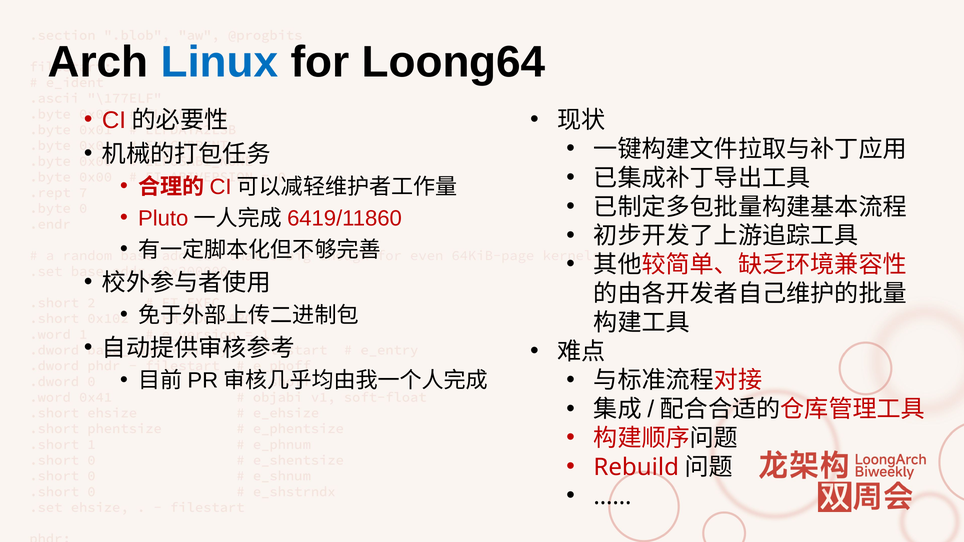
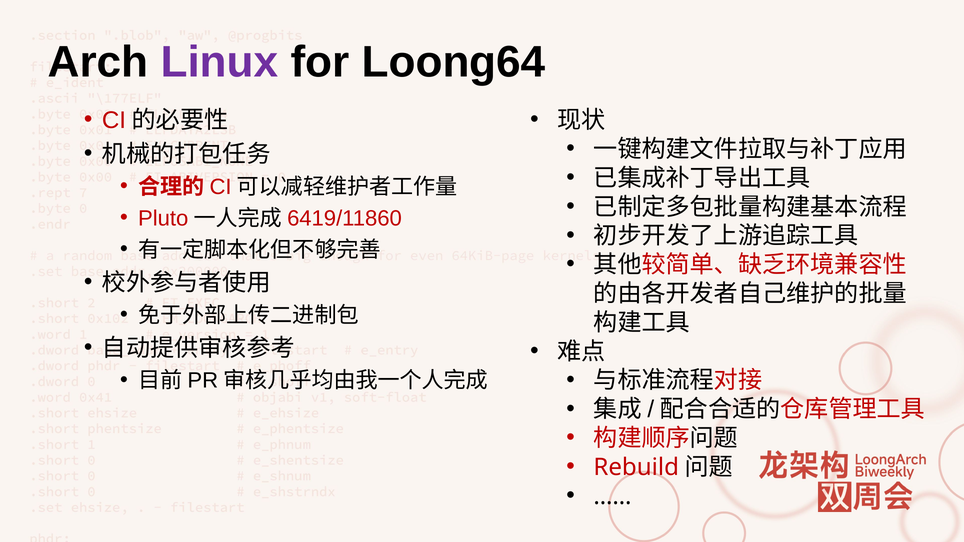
Linux colour: blue -> purple
